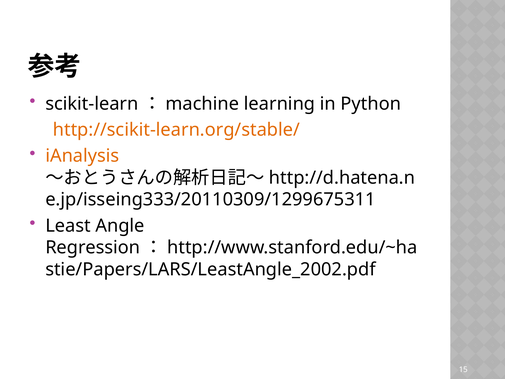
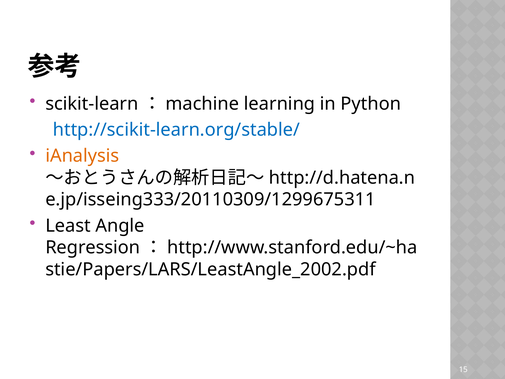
http://scikit-learn.org/stable/ colour: orange -> blue
